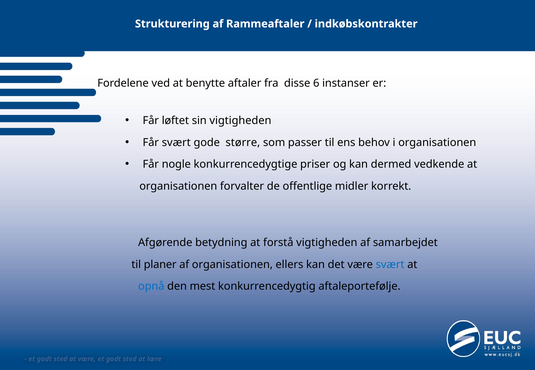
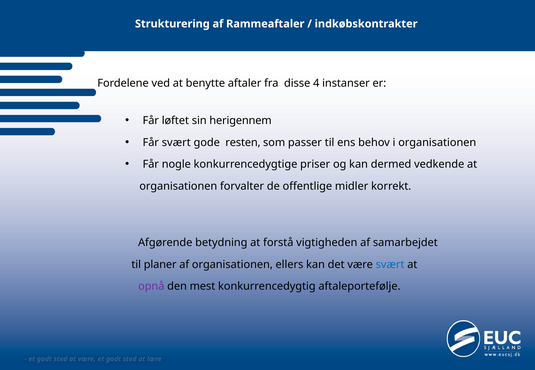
6: 6 -> 4
sin vigtigheden: vigtigheden -> herigennem
større: større -> resten
opnå colour: blue -> purple
